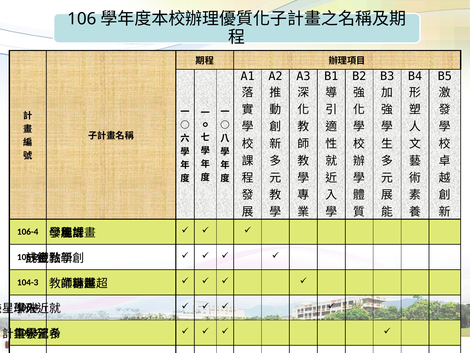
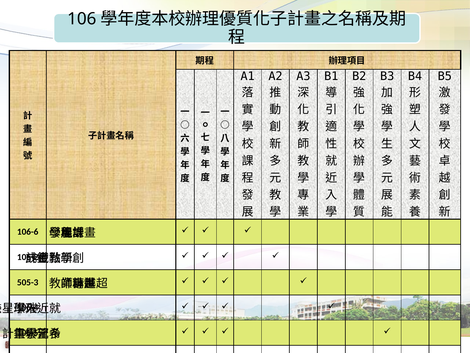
106-4: 106-4 -> 106-6
104-3: 104-3 -> 505-3
